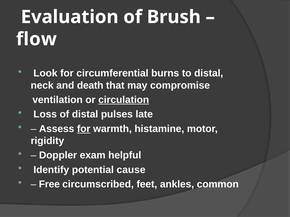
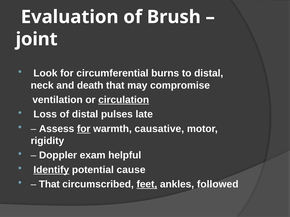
flow: flow -> joint
histamine: histamine -> causative
Identify underline: none -> present
Free at (49, 185): Free -> That
feet underline: none -> present
common: common -> followed
